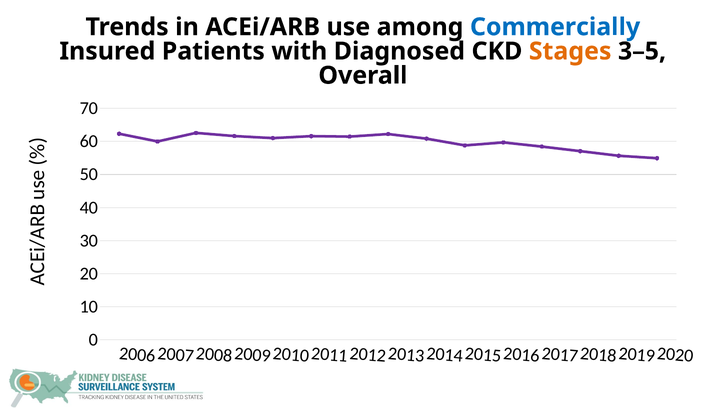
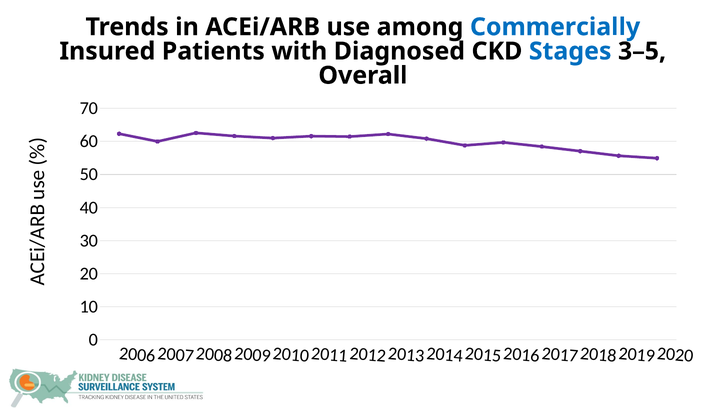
Stages colour: orange -> blue
